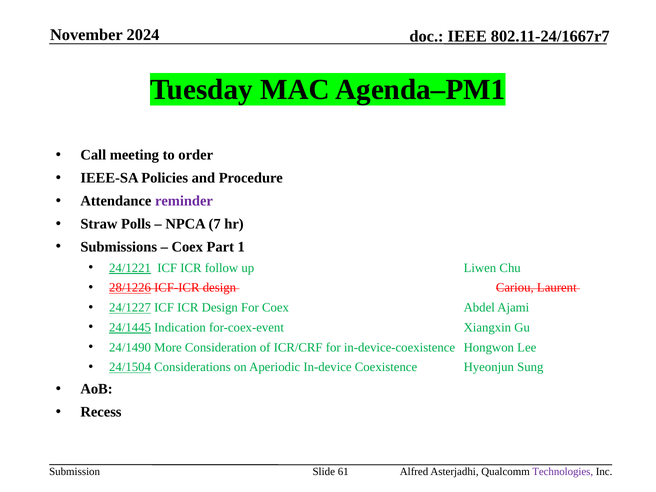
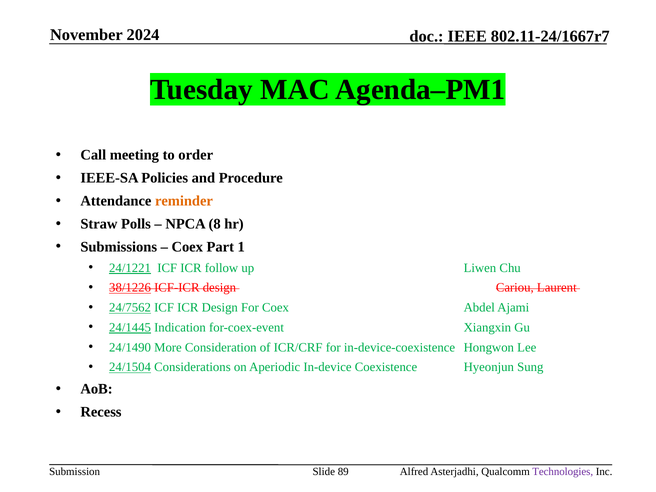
reminder colour: purple -> orange
7: 7 -> 8
28/1226: 28/1226 -> 38/1226
24/1227: 24/1227 -> 24/7562
61: 61 -> 89
